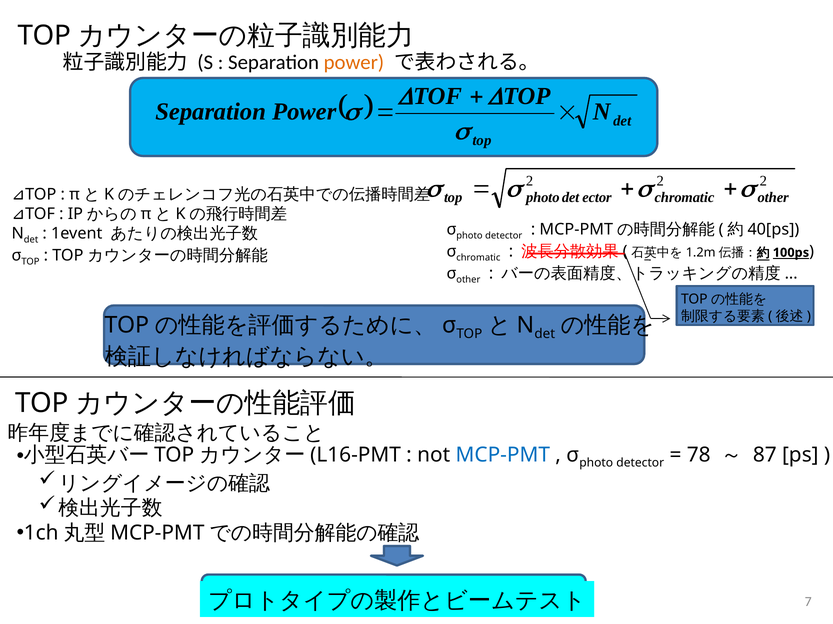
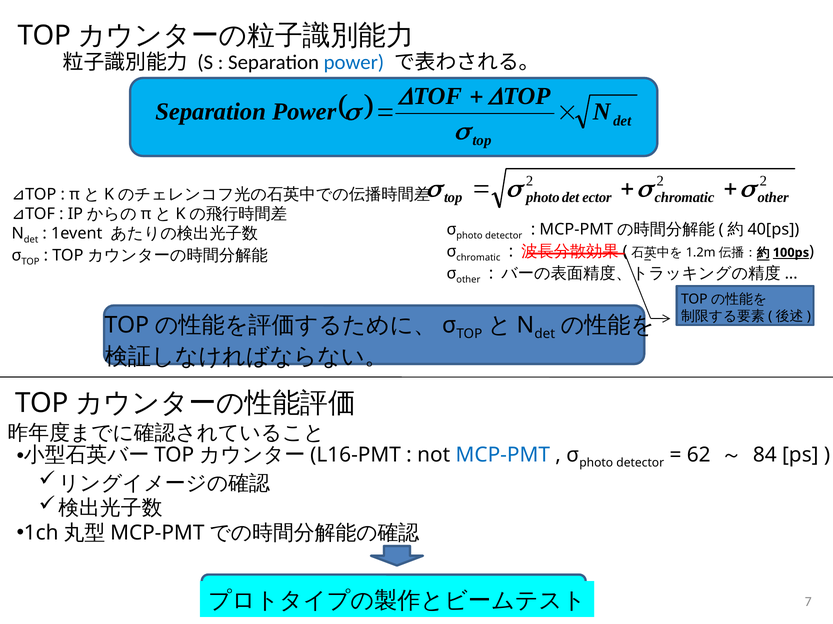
power at (354, 62) colour: orange -> blue
78: 78 -> 62
87: 87 -> 84
